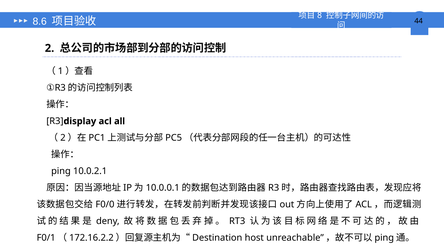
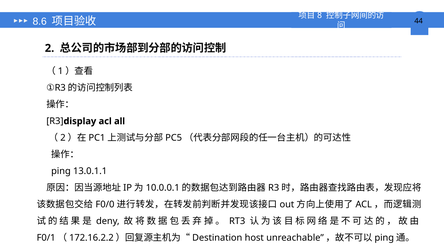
10.0.2.1: 10.0.2.1 -> 13.0.1.1
